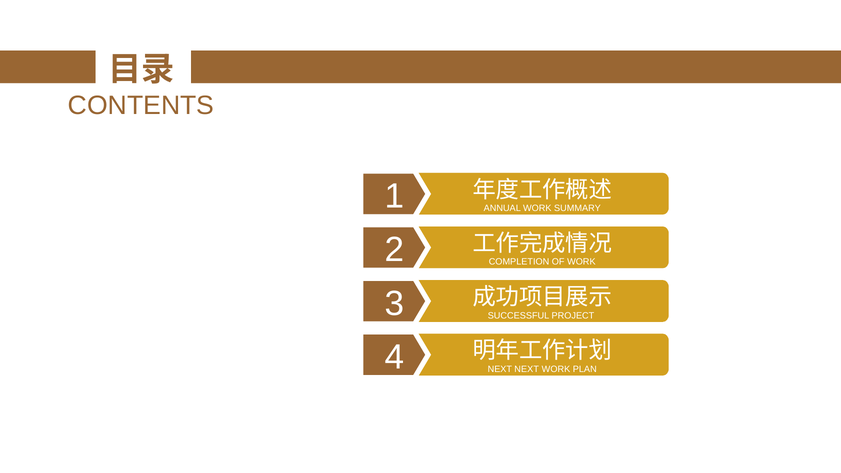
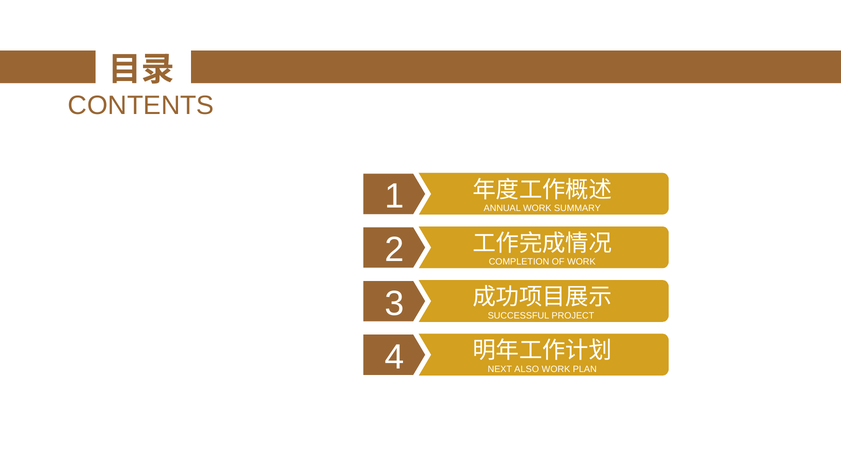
NEXT NEXT: NEXT -> ALSO
